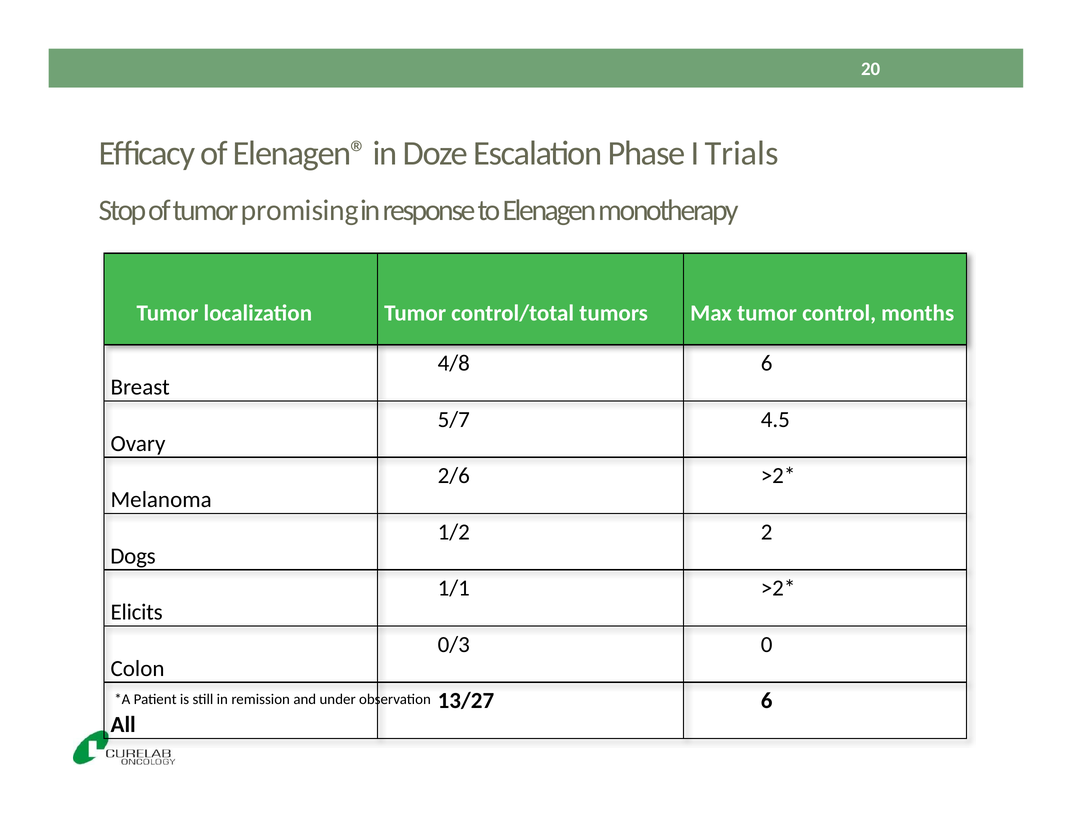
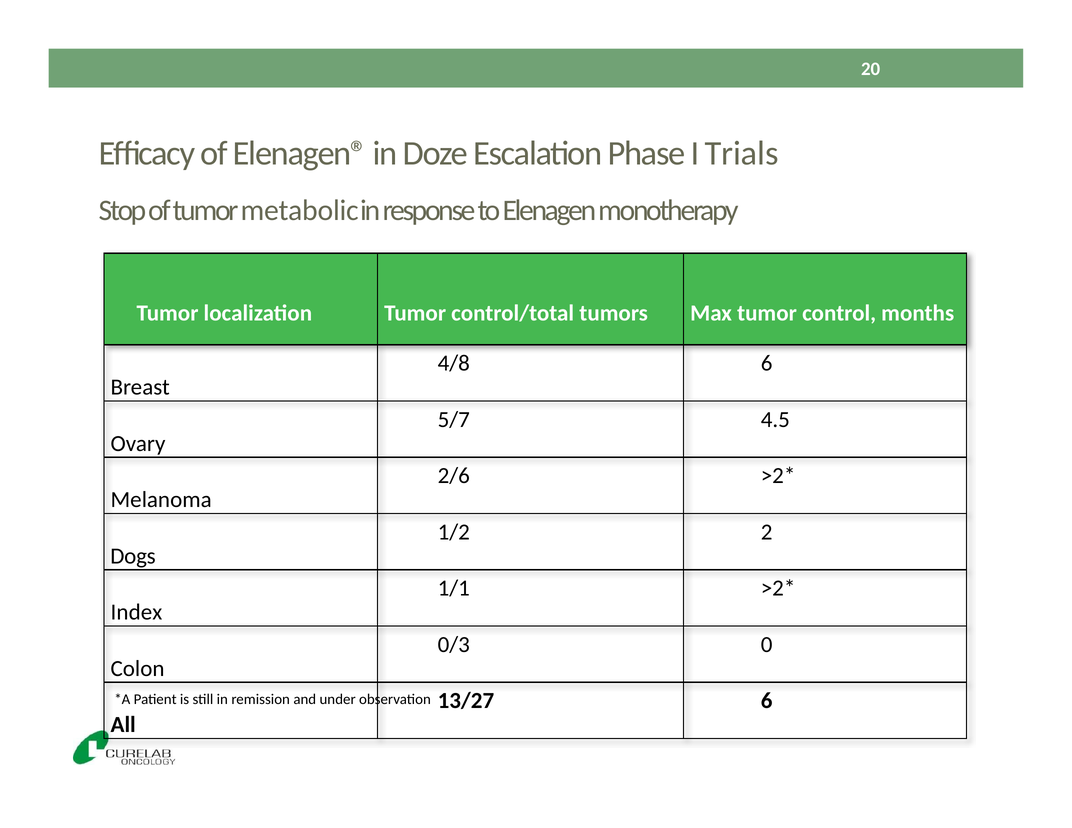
promising: promising -> metabolic
Elicits: Elicits -> Index
